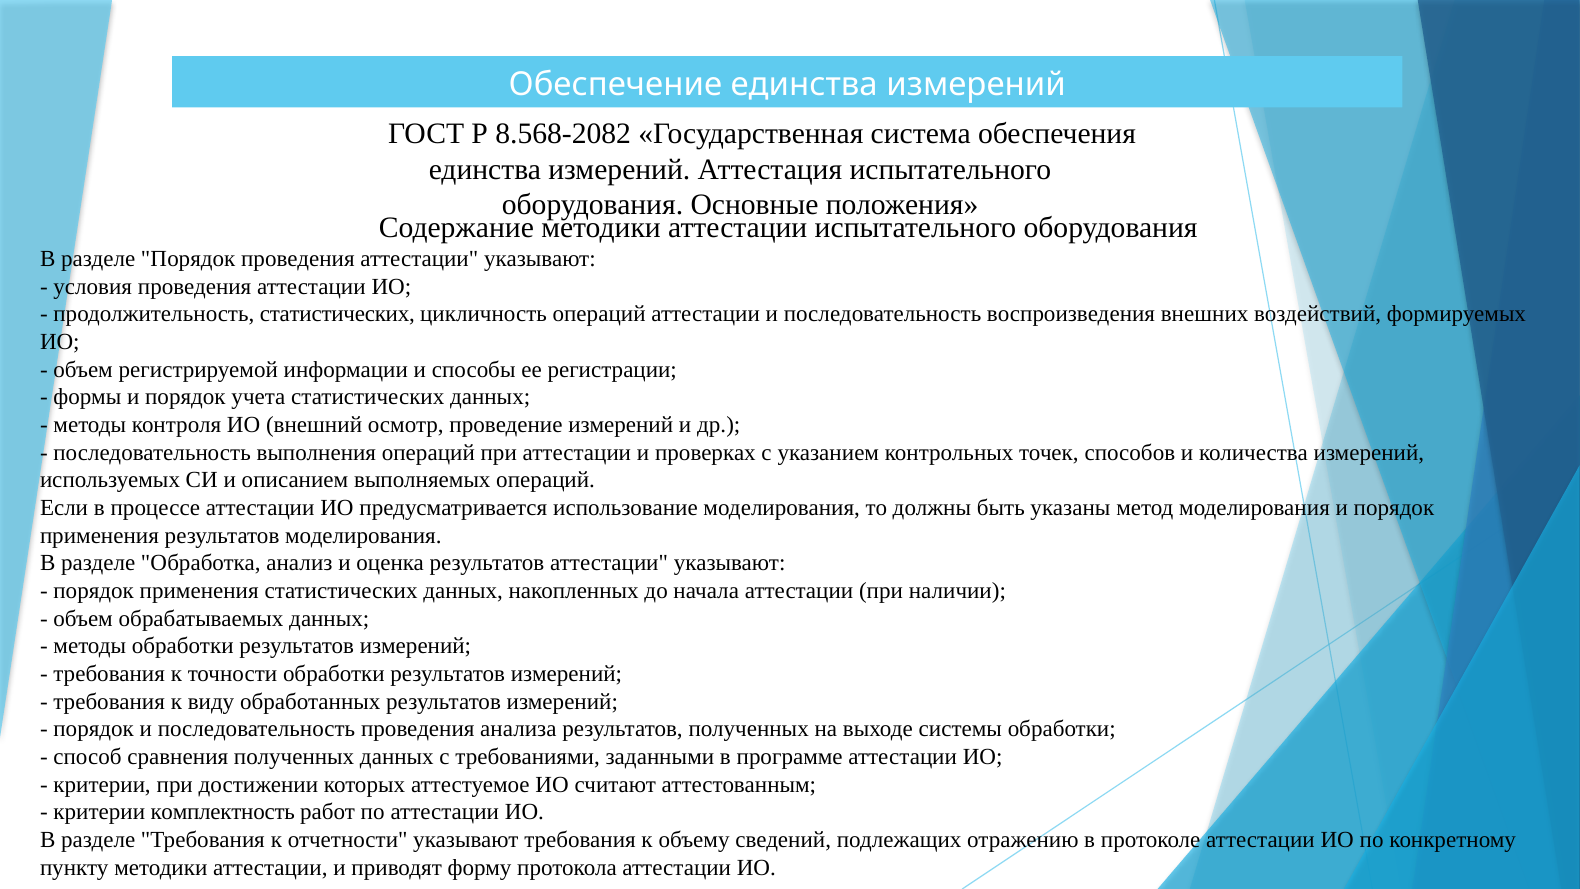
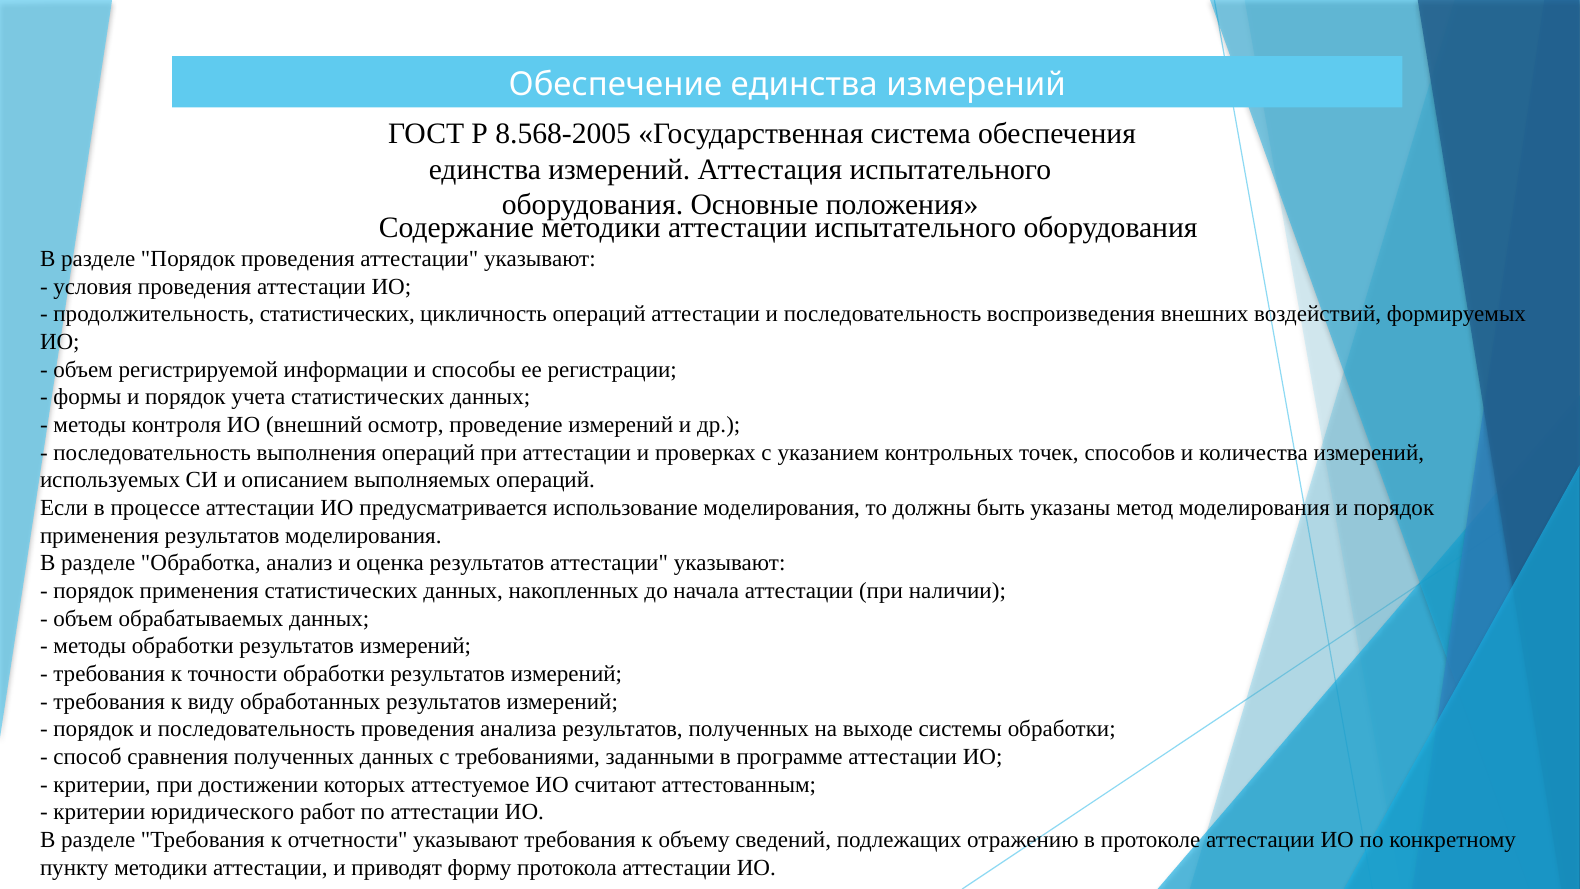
8.568-2082: 8.568-2082 -> 8.568-2005
комплектность: комплектность -> юридического
